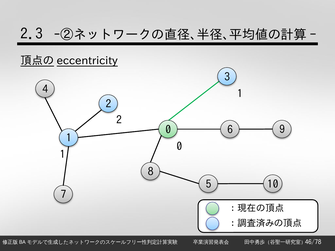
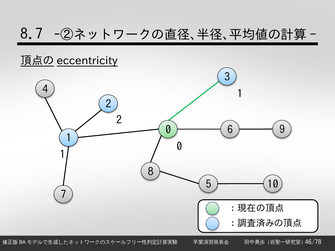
2.3: 2.3 -> 8.7
